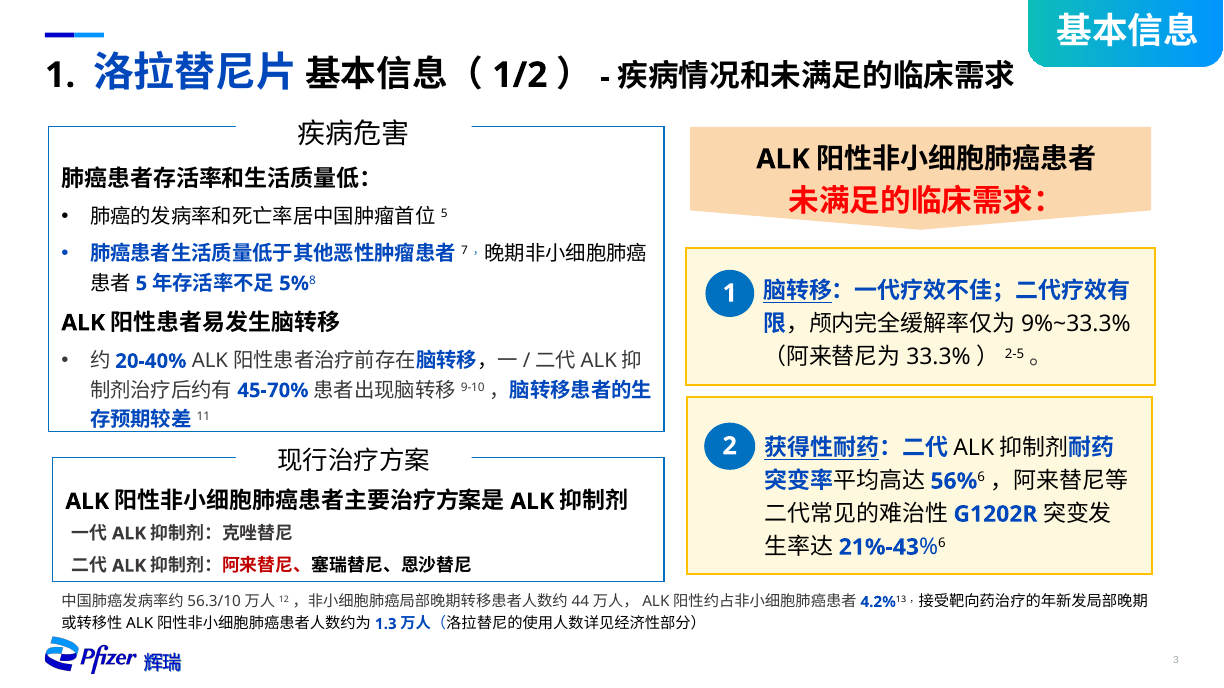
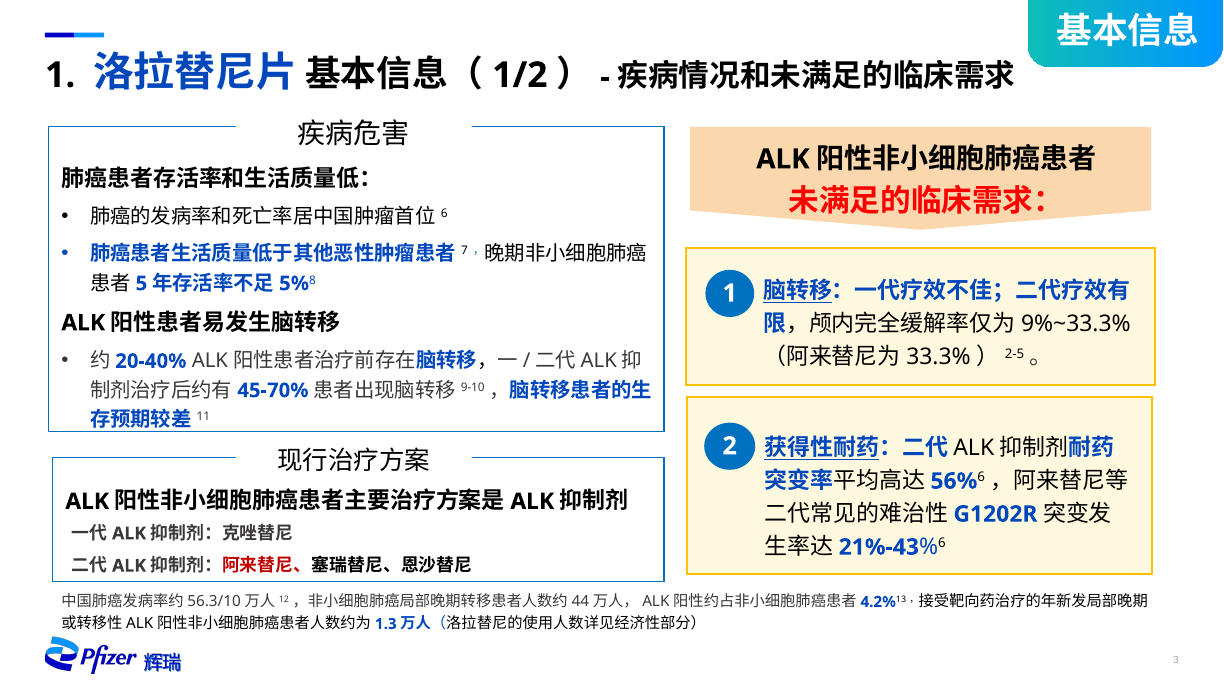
5 at (444, 214): 5 -> 6
